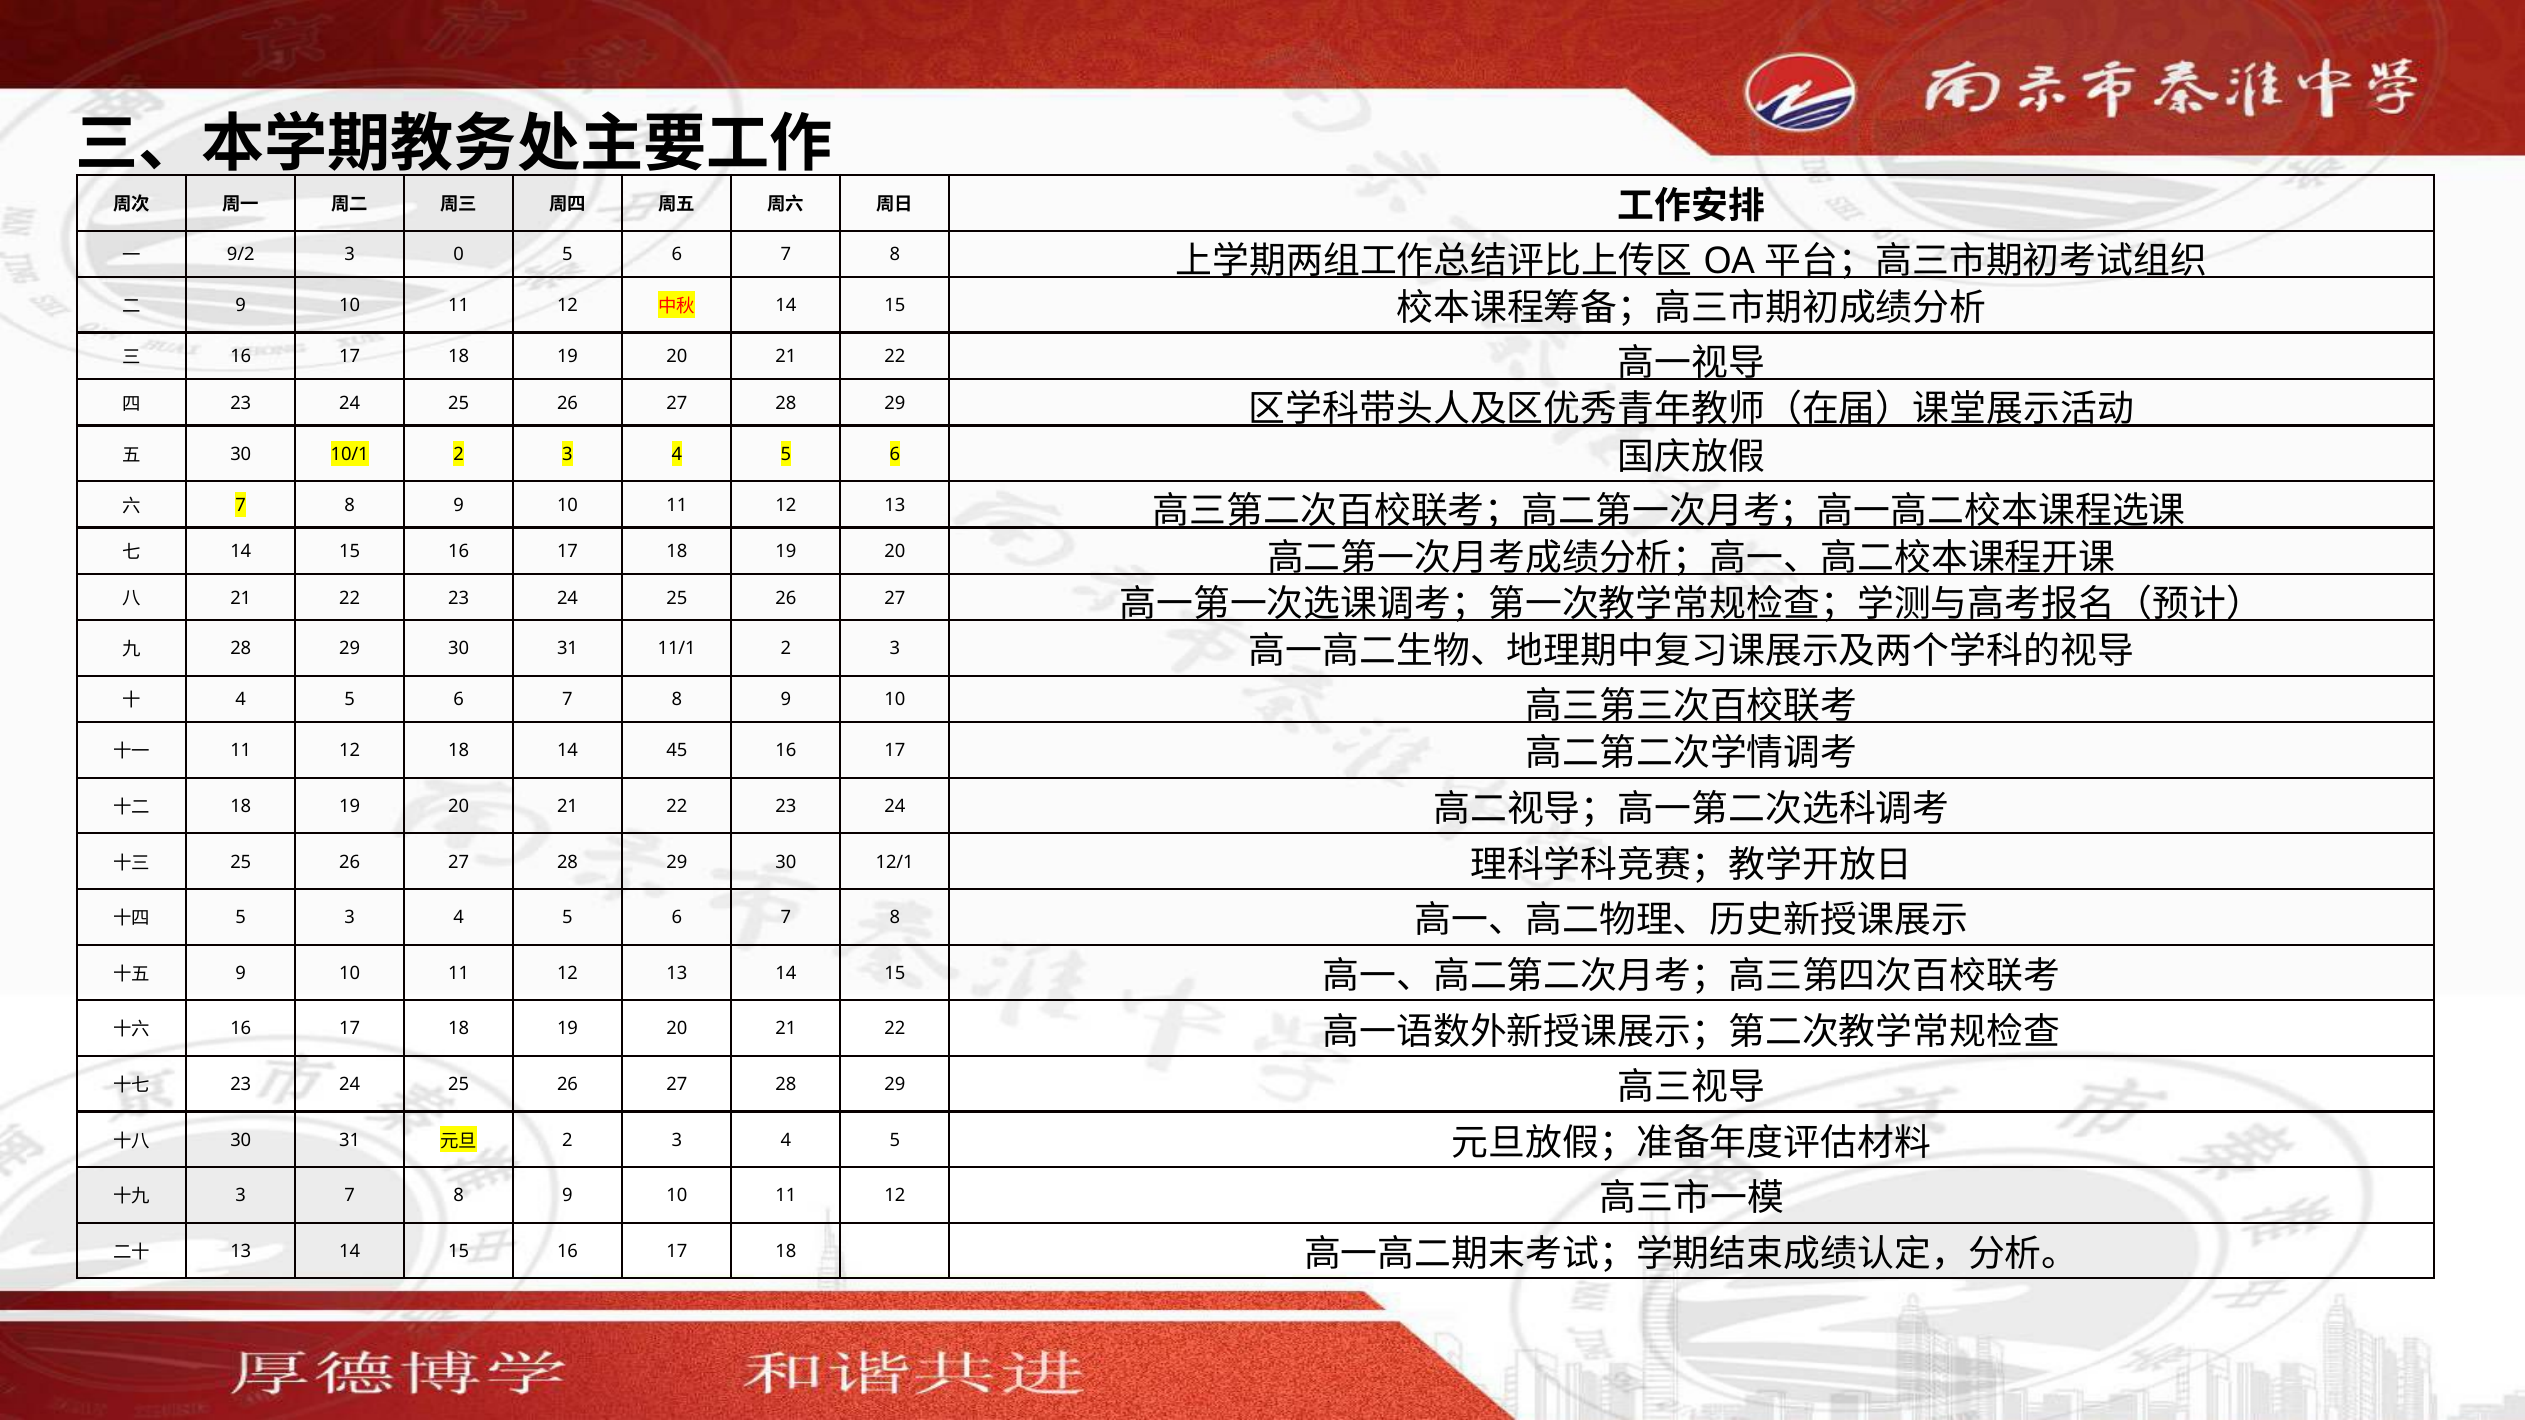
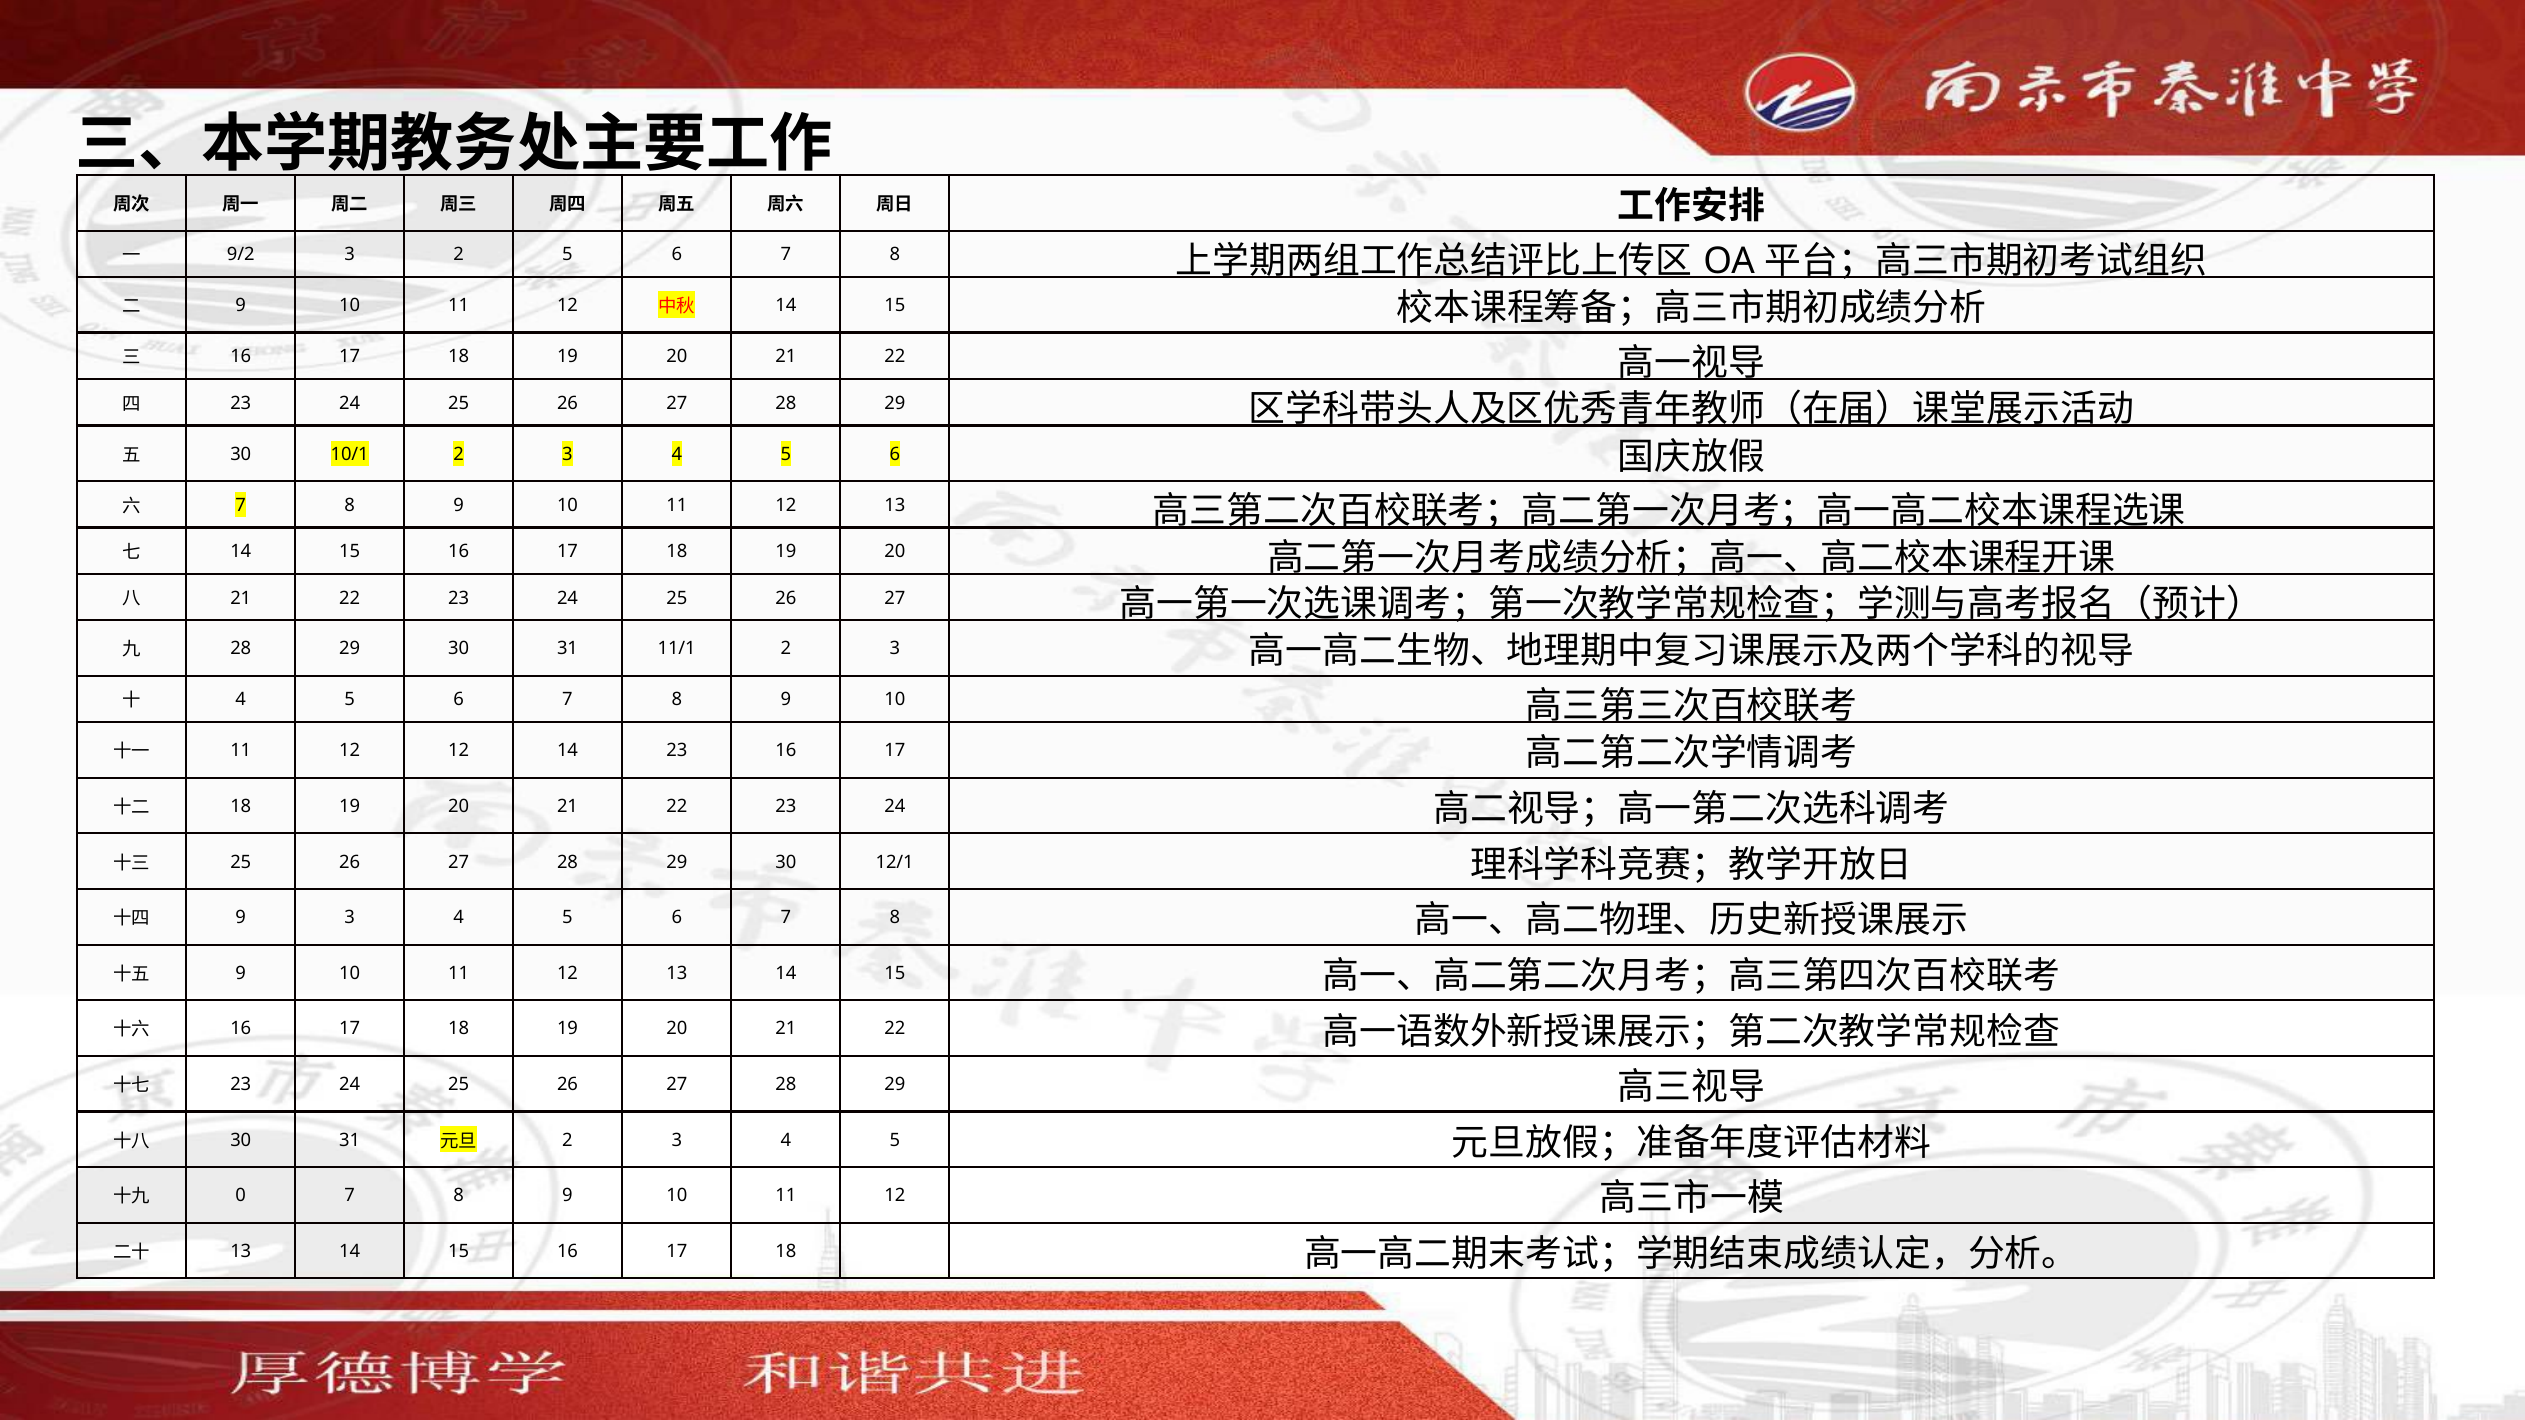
3 0: 0 -> 2
12 18: 18 -> 12
14 45: 45 -> 23
5 at (241, 918): 5 -> 9
3 at (241, 1196): 3 -> 0
